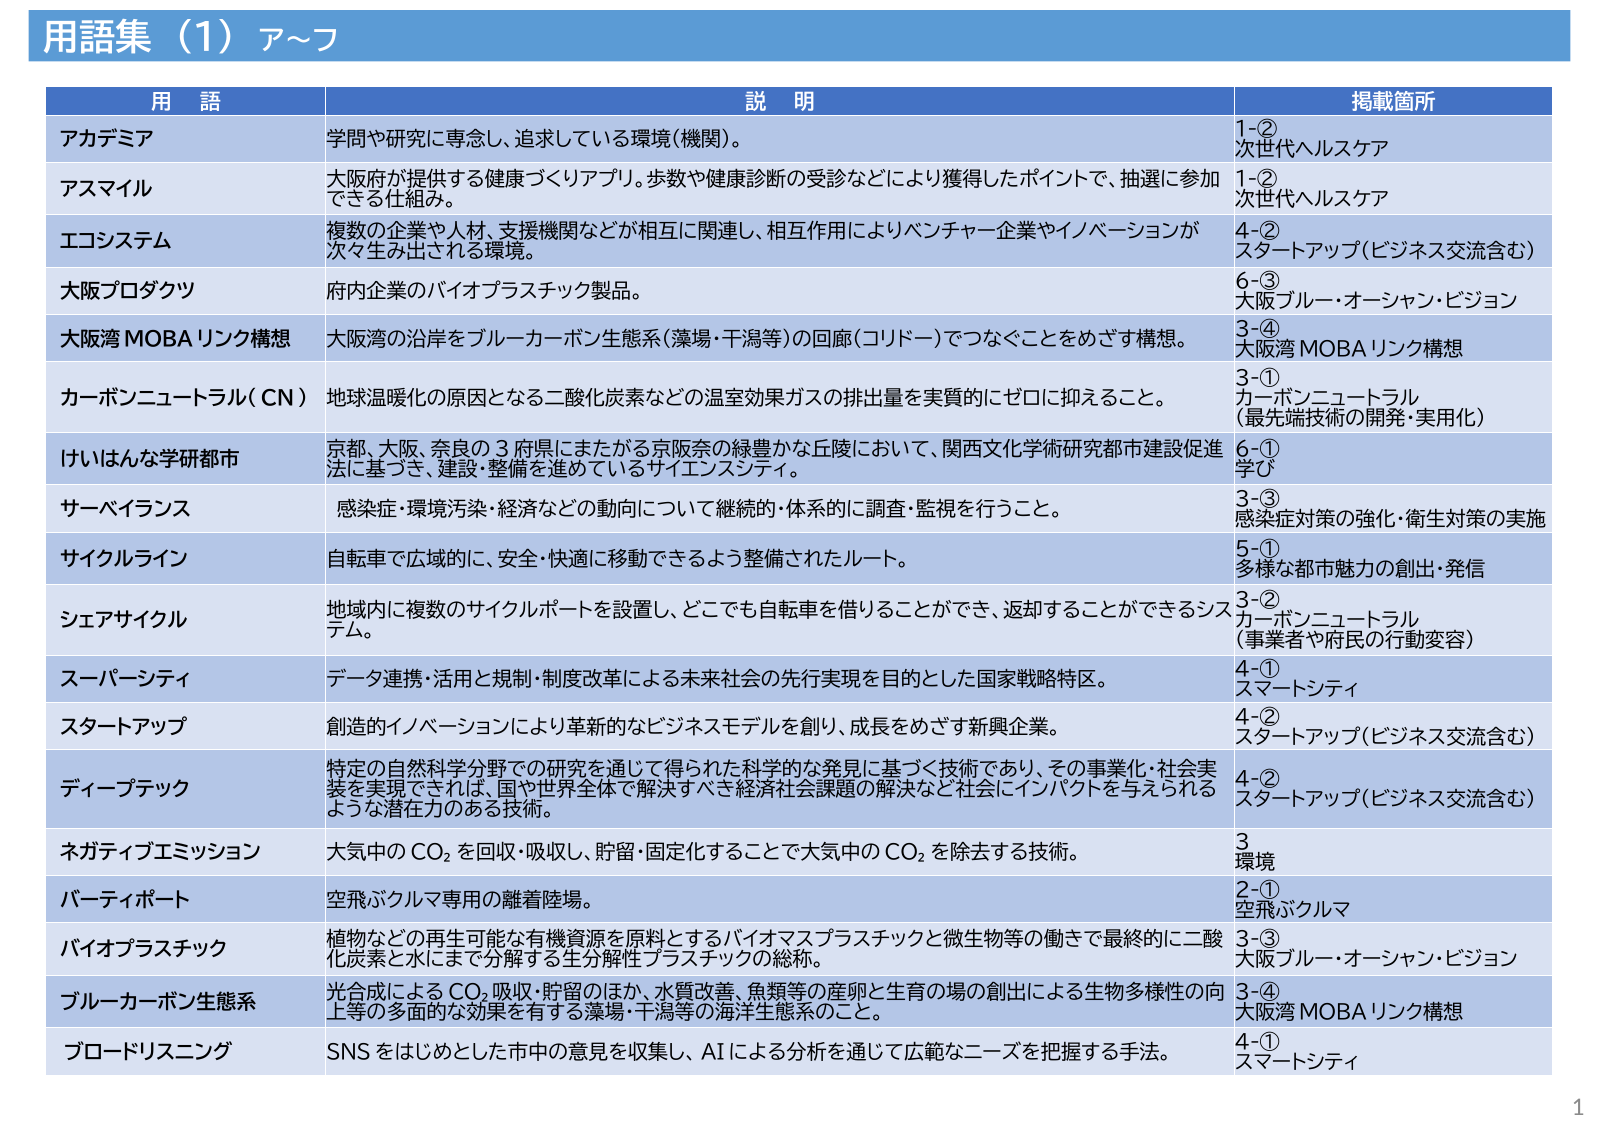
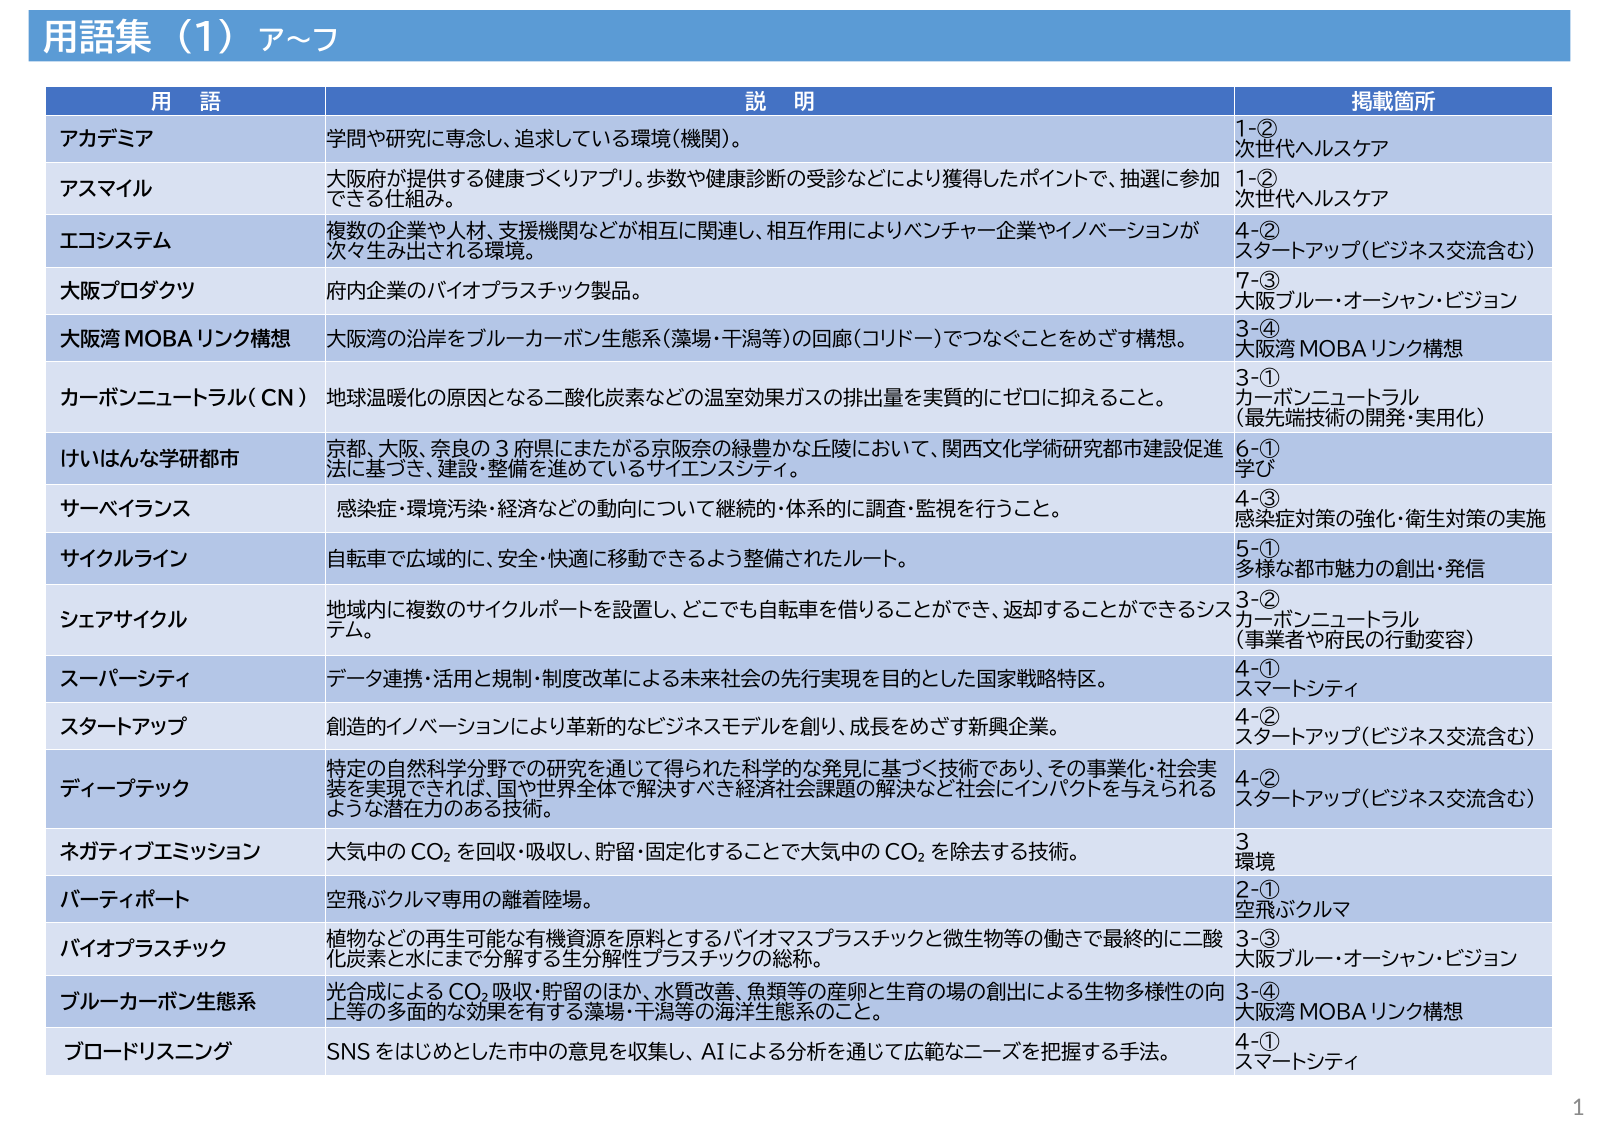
6-③: 6-③ -> 7-③
3-③ at (1257, 500): 3-③ -> 4-③
